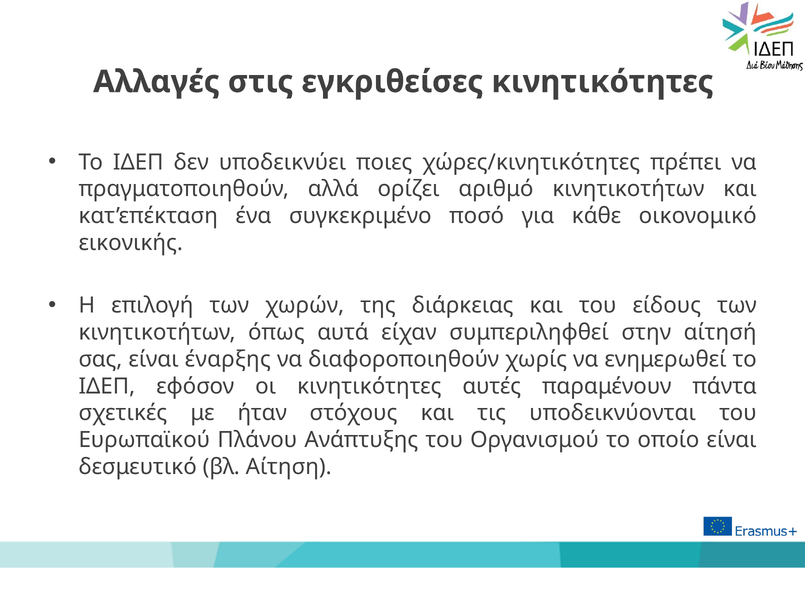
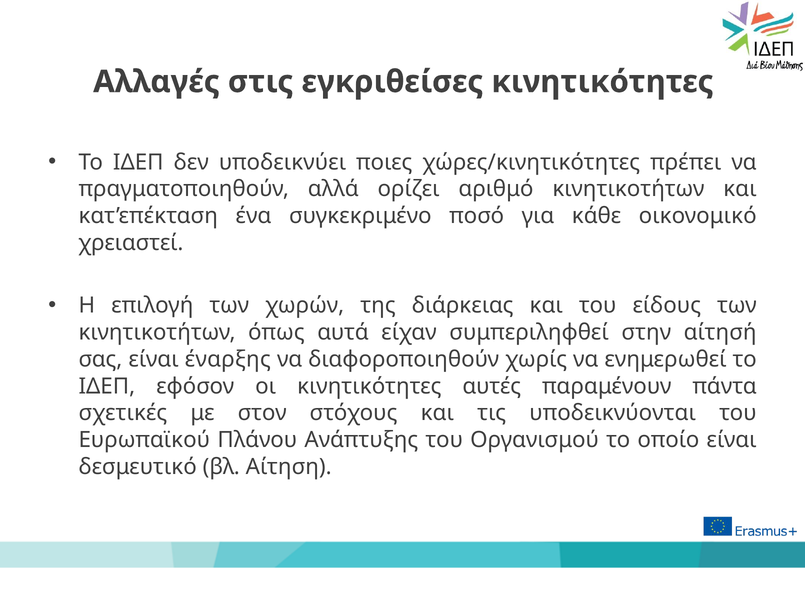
εικονικής: εικονικής -> χρειαστεί
ήταν: ήταν -> στον
